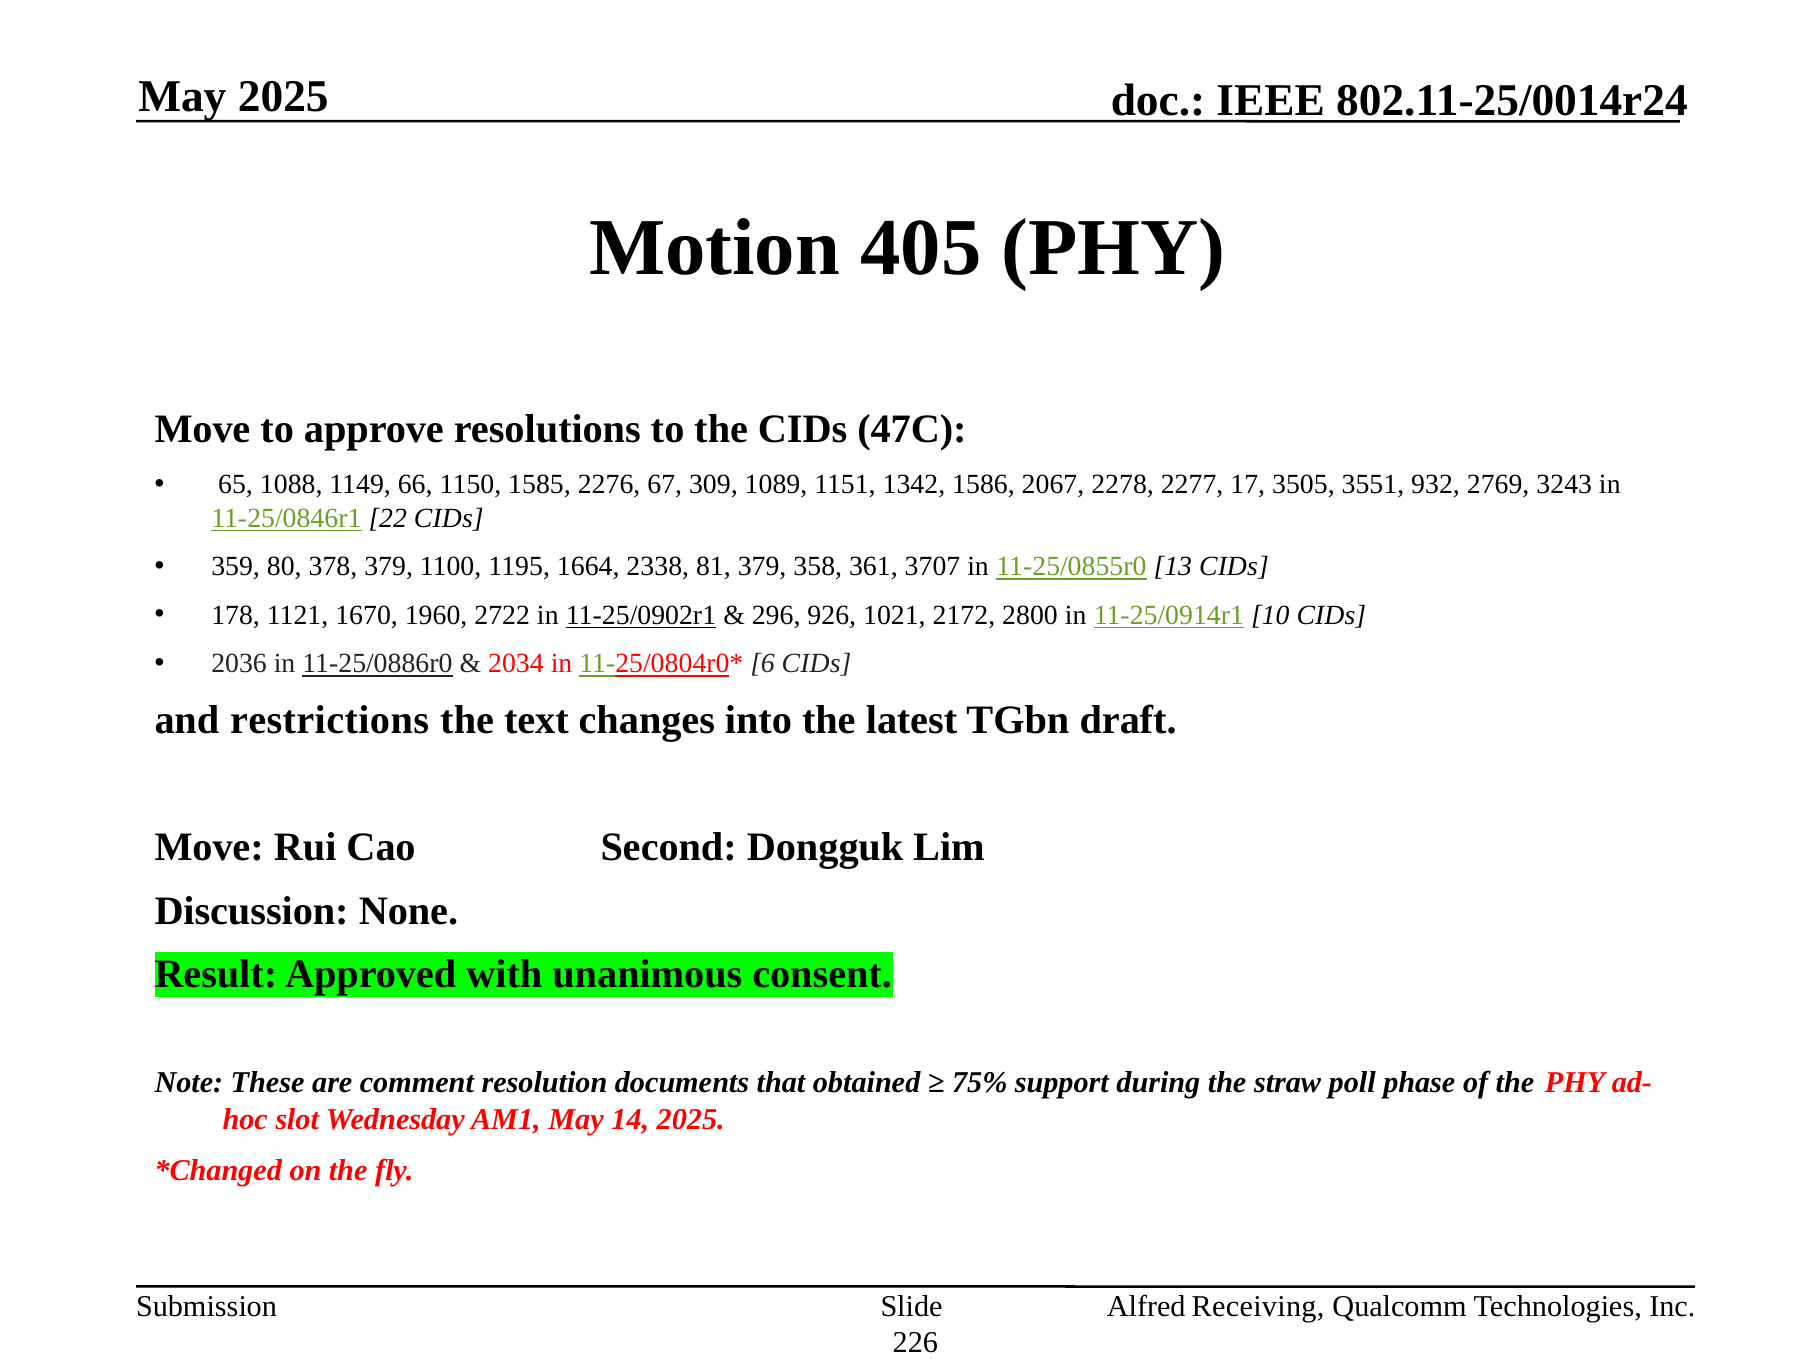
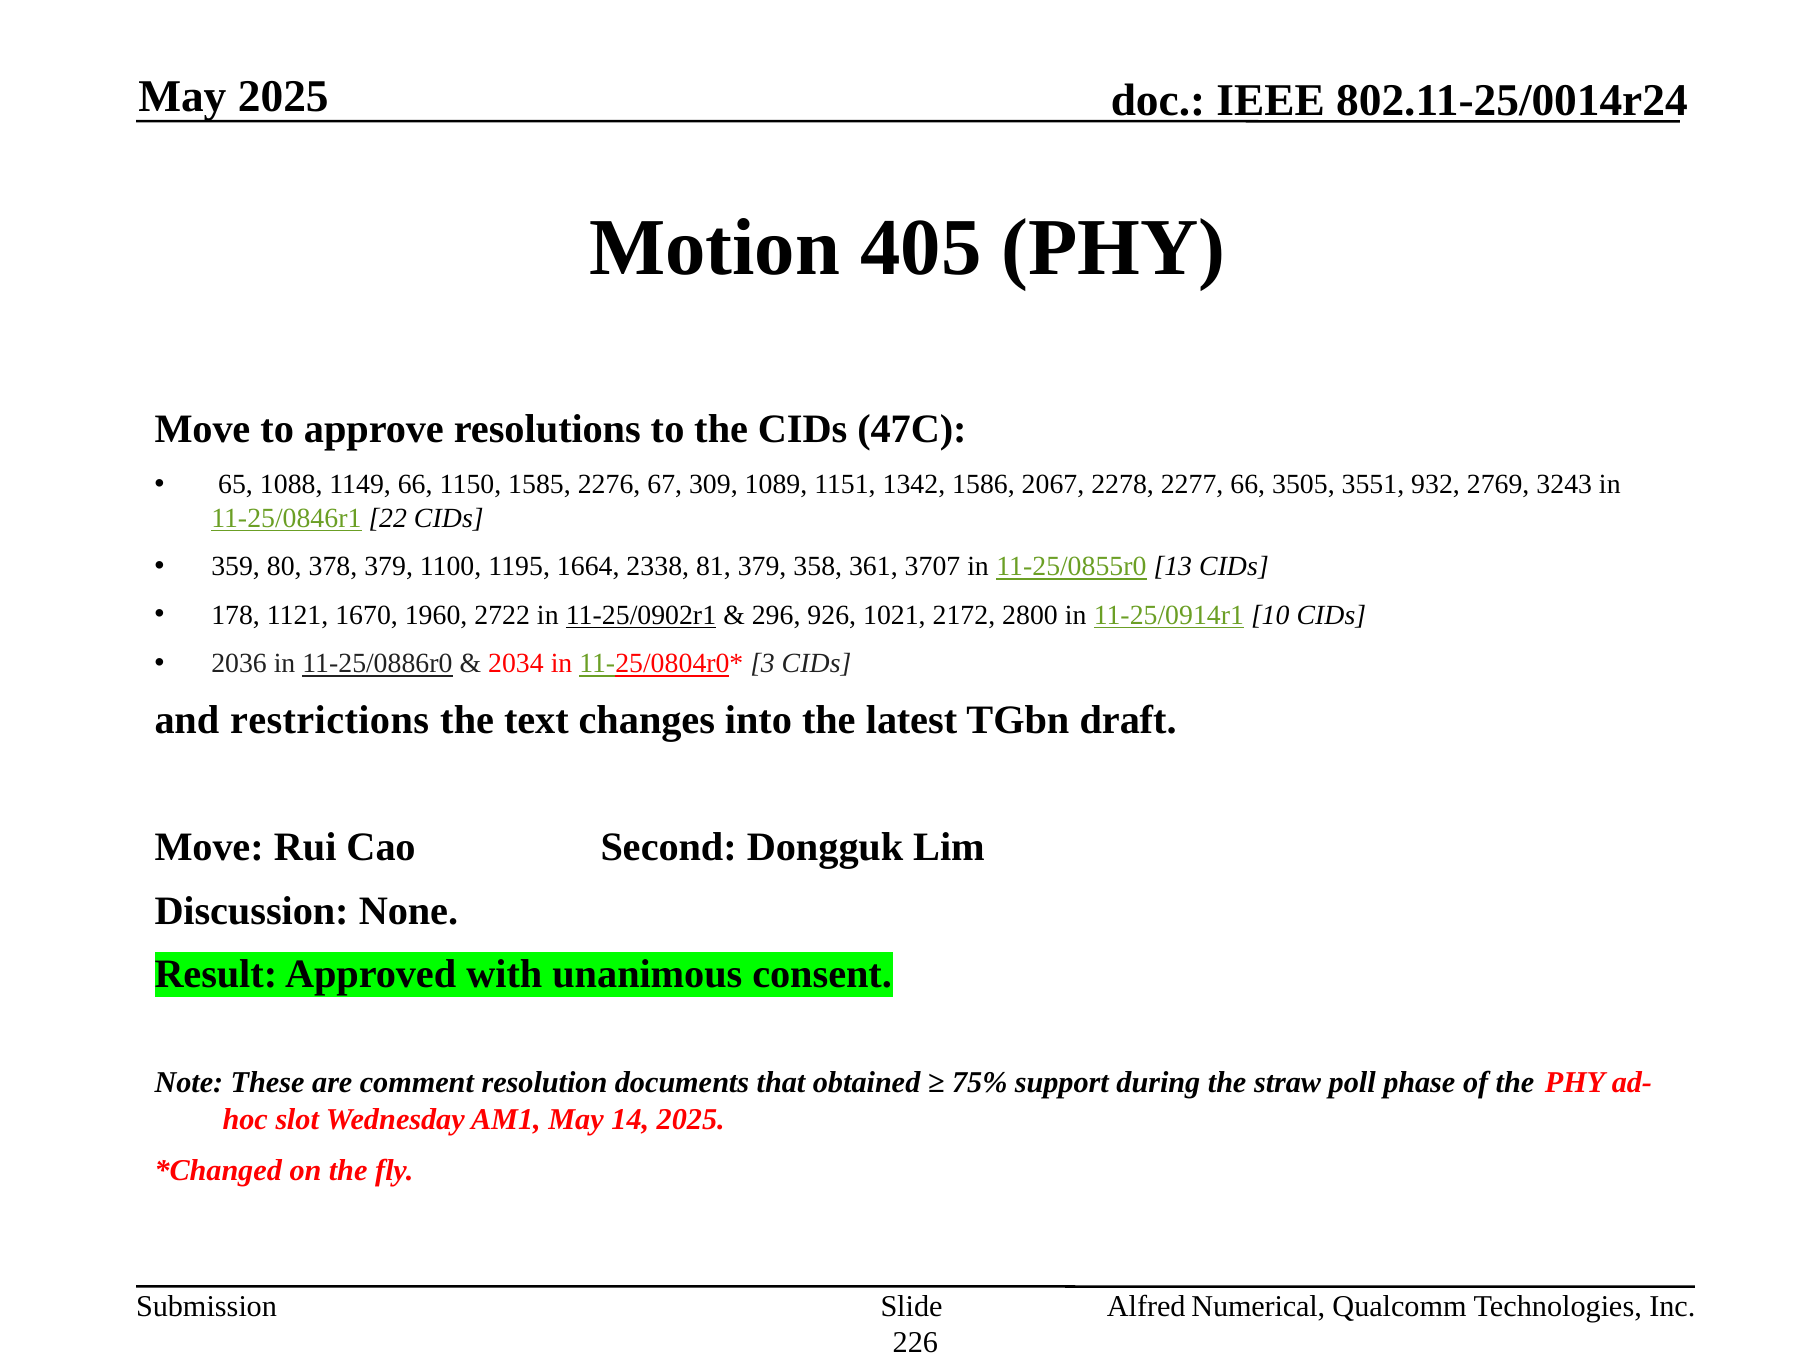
2277 17: 17 -> 66
6: 6 -> 3
Receiving: Receiving -> Numerical
